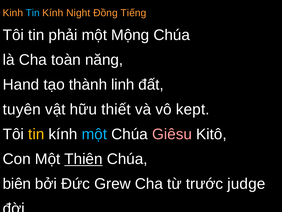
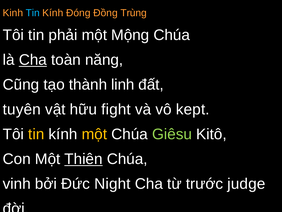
Night: Night -> Đóng
Tiếng: Tiếng -> Trùng
Cha at (33, 60) underline: none -> present
Hand: Hand -> Cũng
thiết: thiết -> fight
một at (94, 134) colour: light blue -> yellow
Giêsu colour: pink -> light green
biên: biên -> vinh
Grew: Grew -> Night
